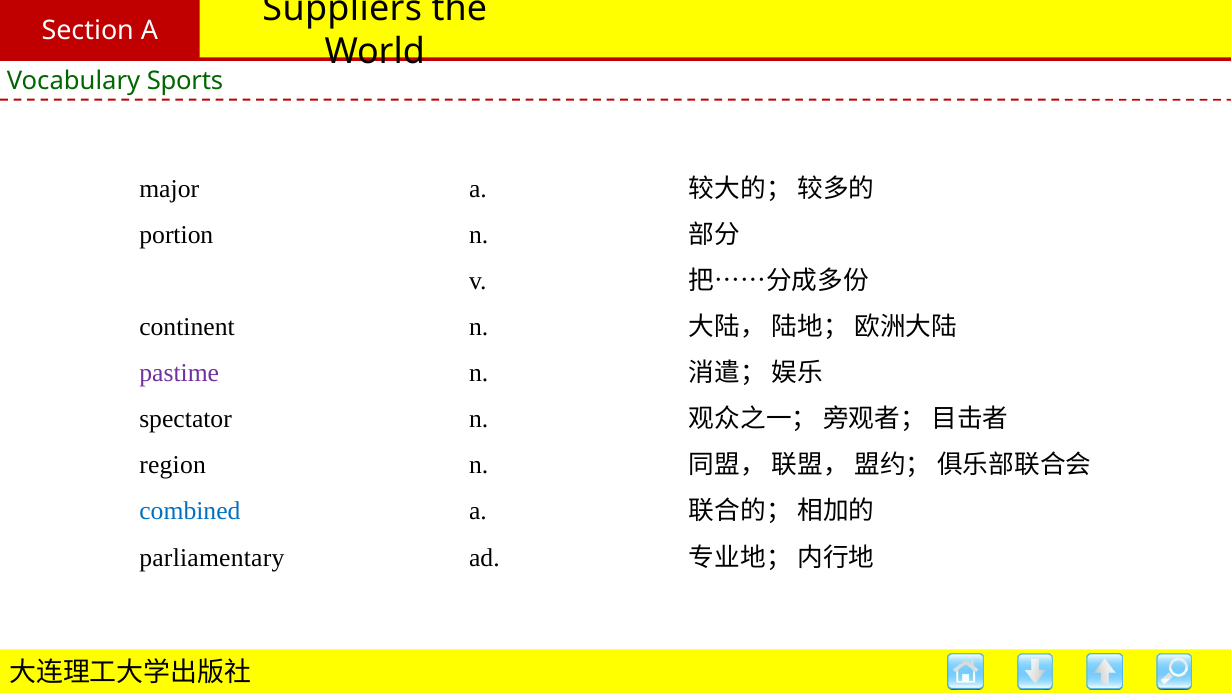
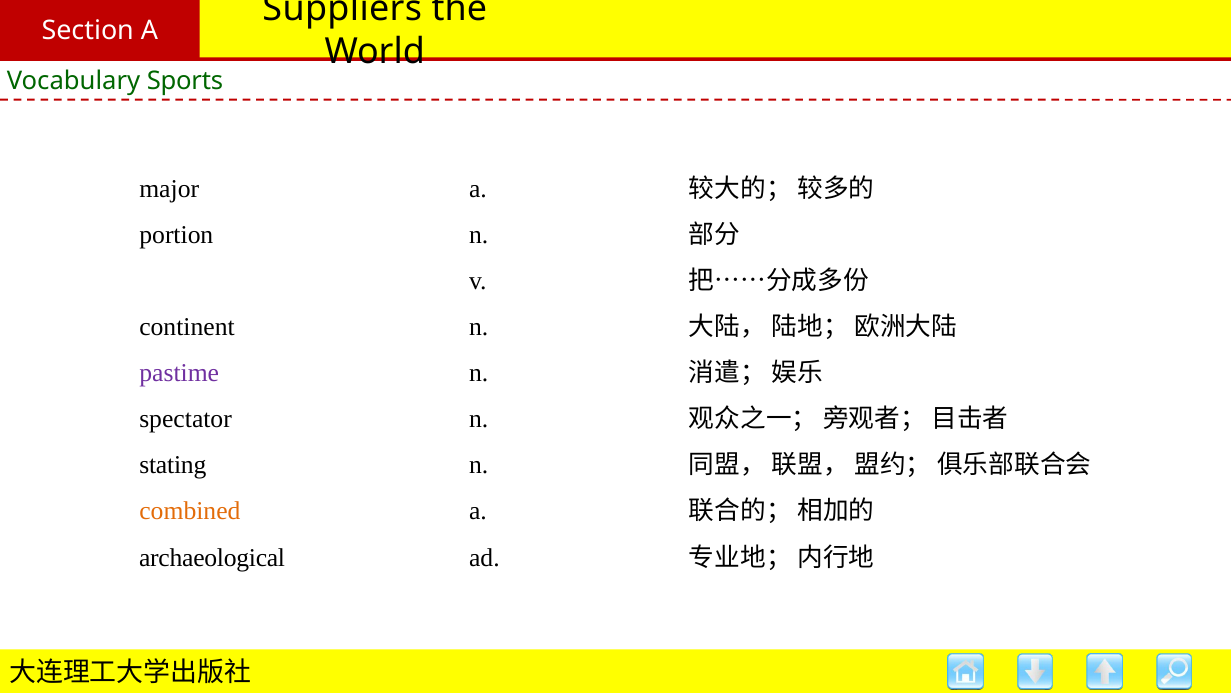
region: region -> stating
combined colour: blue -> orange
parliamentary: parliamentary -> archaeological
